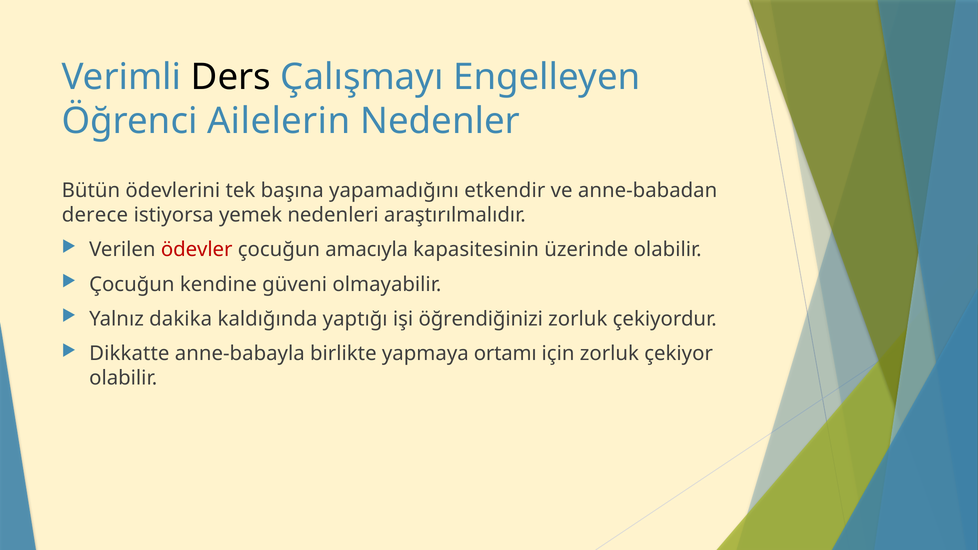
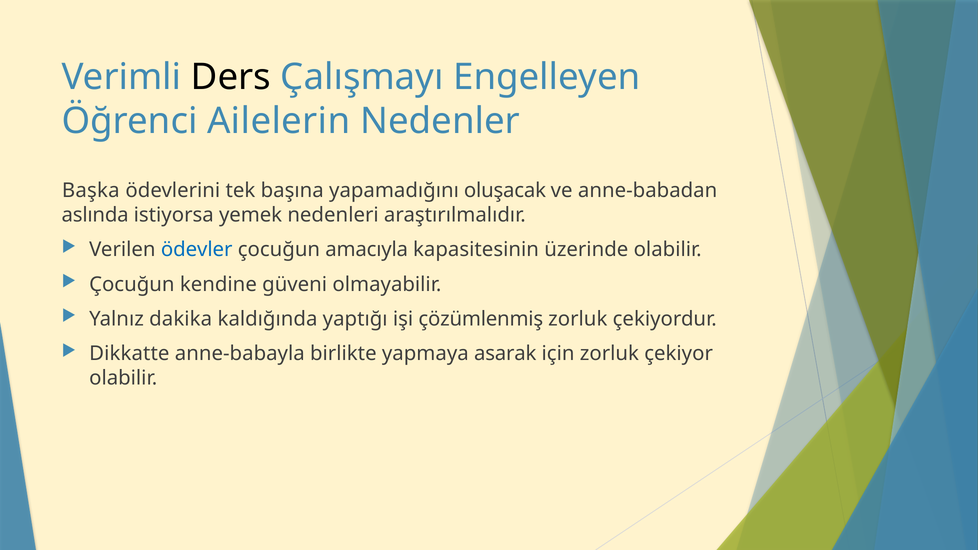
Bütün: Bütün -> Başka
etkendir: etkendir -> oluşacak
derece: derece -> aslında
ödevler colour: red -> blue
öğrendiğinizi: öğrendiğinizi -> çözümlenmiş
ortamı: ortamı -> asarak
